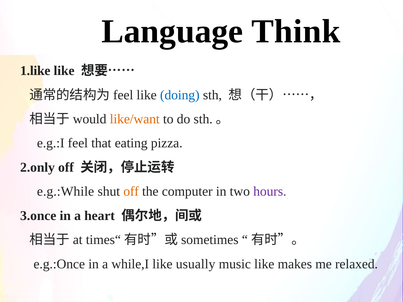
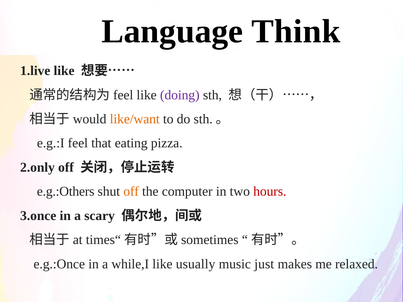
1.like: 1.like -> 1.live
doing colour: blue -> purple
e.g.:While: e.g.:While -> e.g.:Others
hours colour: purple -> red
heart: heart -> scary
music like: like -> just
